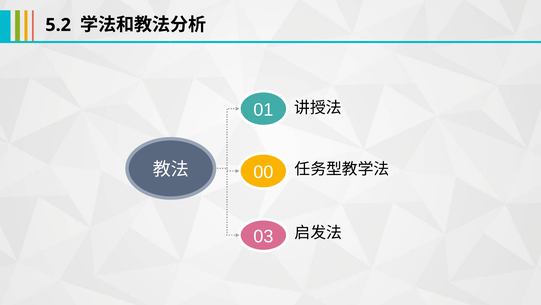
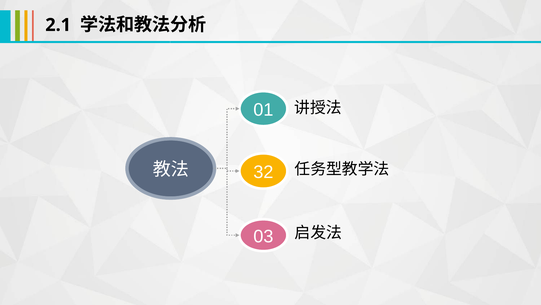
5.2: 5.2 -> 2.1
00: 00 -> 32
